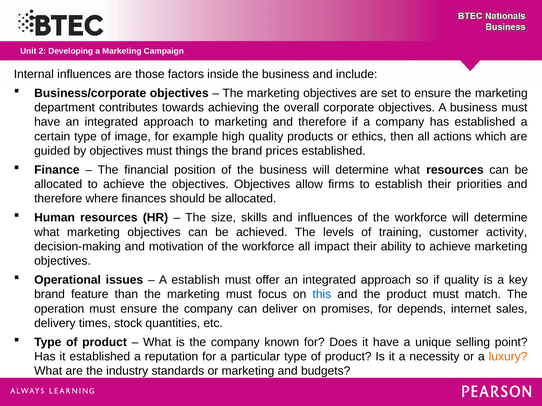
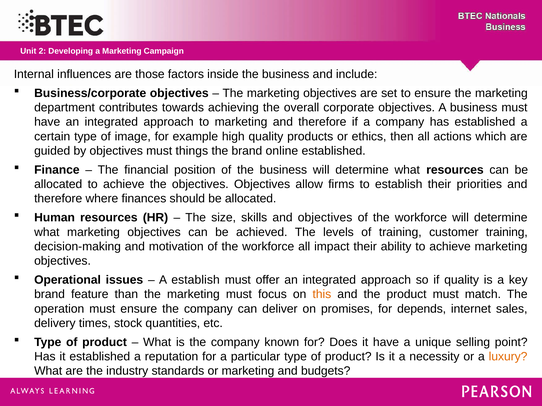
prices: prices -> online
and influences: influences -> objectives
customer activity: activity -> training
this colour: blue -> orange
